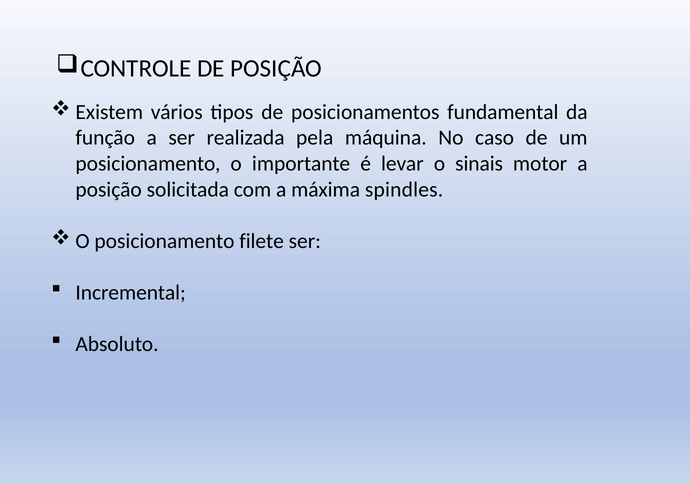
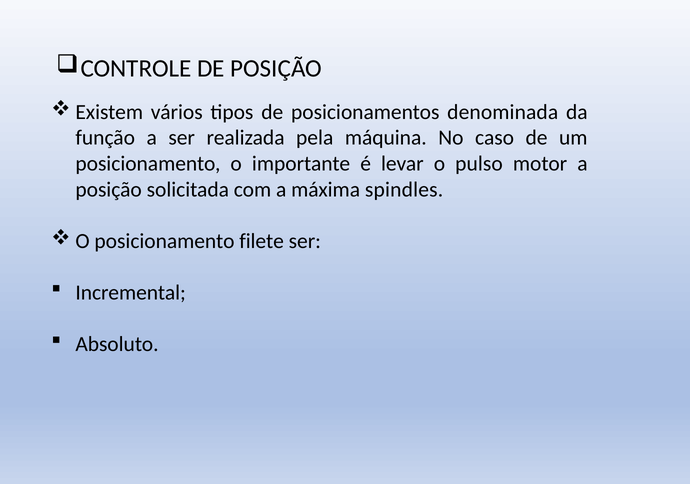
fundamental: fundamental -> denominada
sinais: sinais -> pulso
